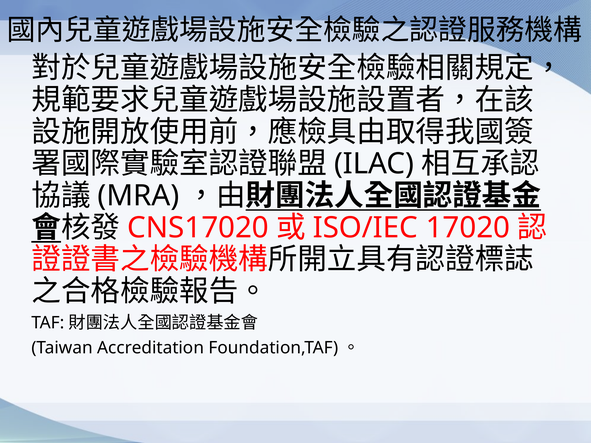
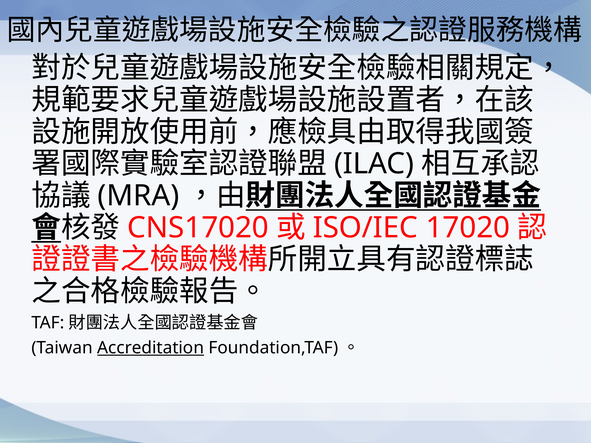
Accreditation underline: none -> present
